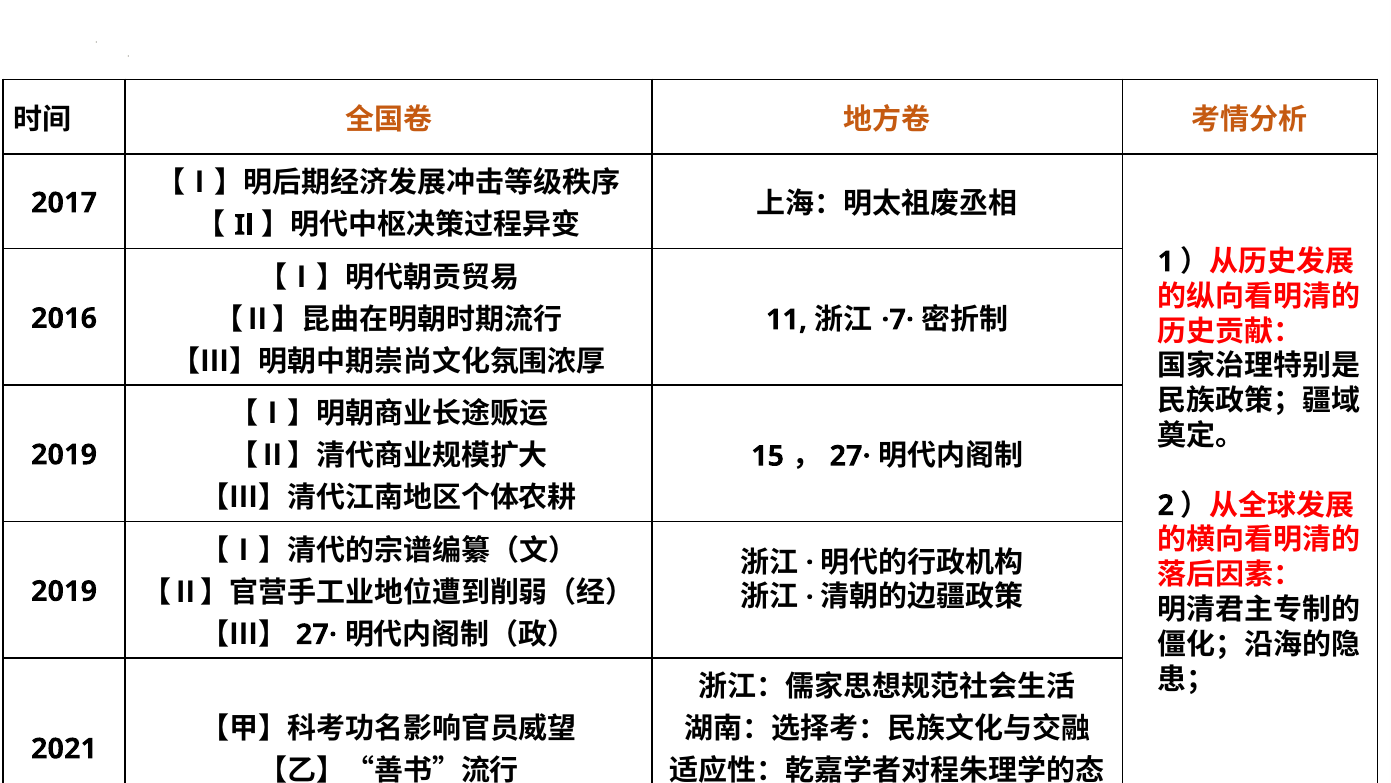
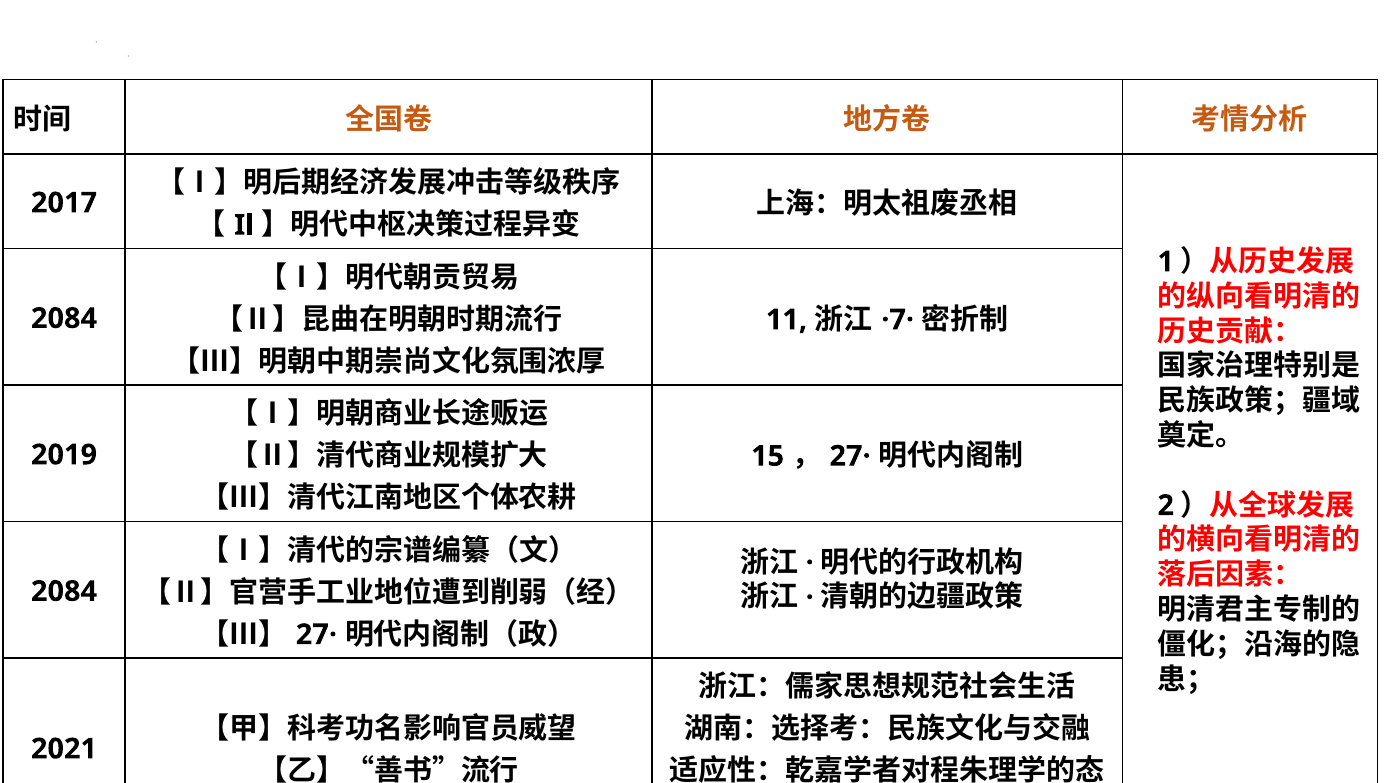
2016 at (64, 318): 2016 -> 2084
2019 at (64, 591): 2019 -> 2084
